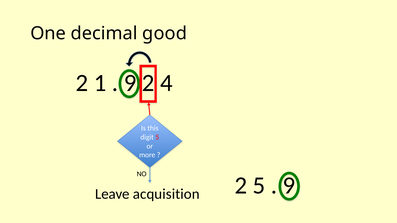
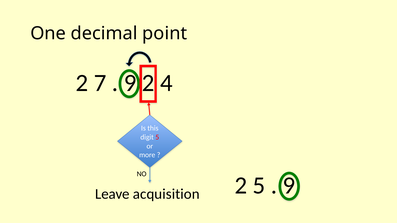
good: good -> point
1: 1 -> 7
